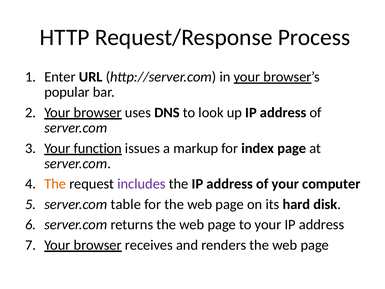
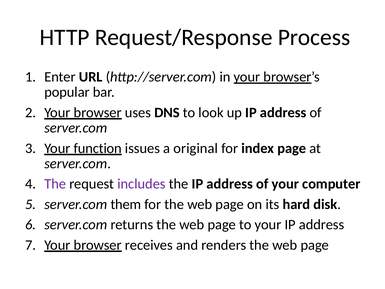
markup: markup -> original
The at (55, 184) colour: orange -> purple
table: table -> them
